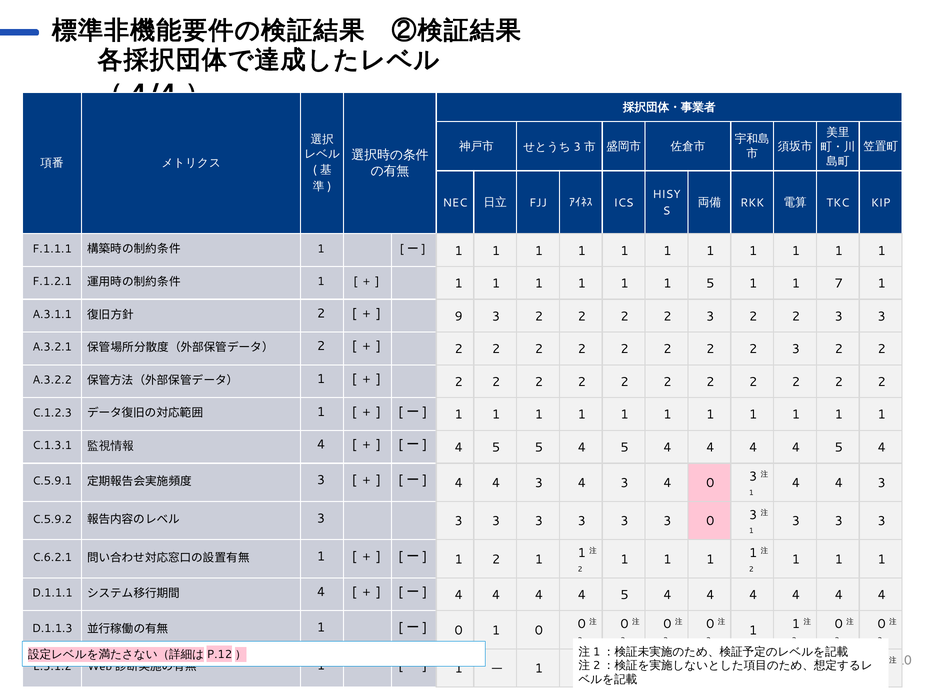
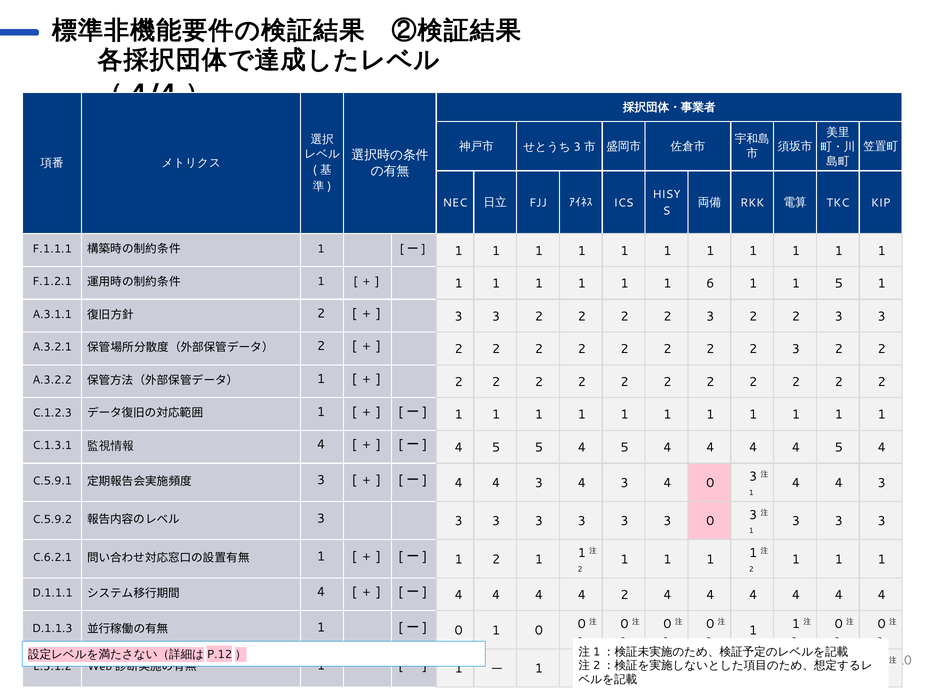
1 5: 5 -> 6
1 7: 7 -> 5
9 at (459, 317): 9 -> 3
5 at (625, 595): 5 -> 2
